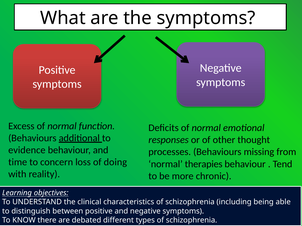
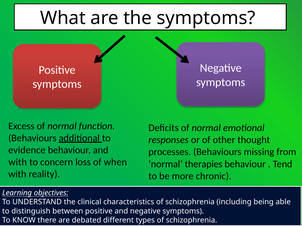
time at (18, 162): time -> with
doing: doing -> when
